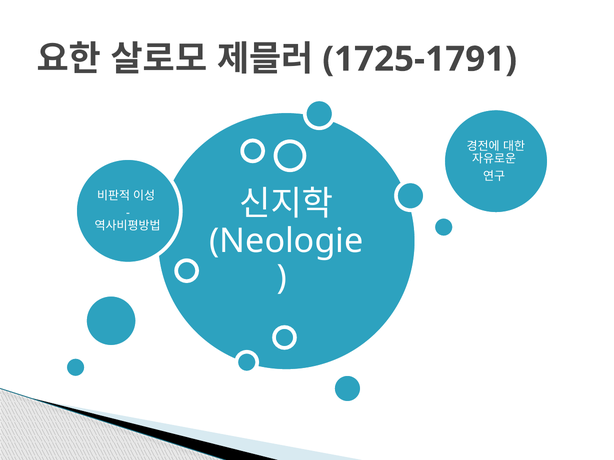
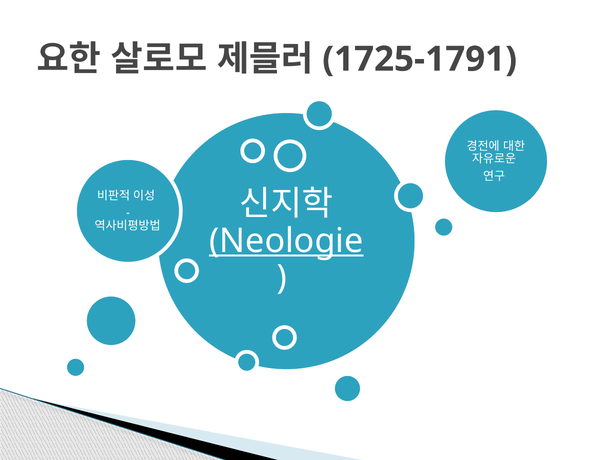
Neologie underline: none -> present
